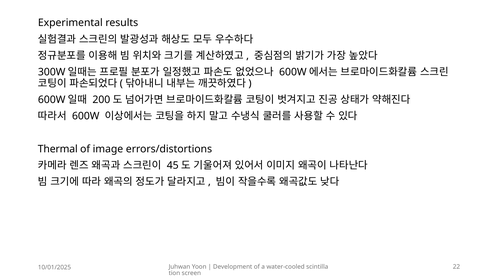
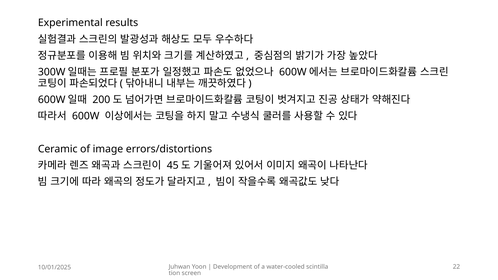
Thermal: Thermal -> Ceramic
